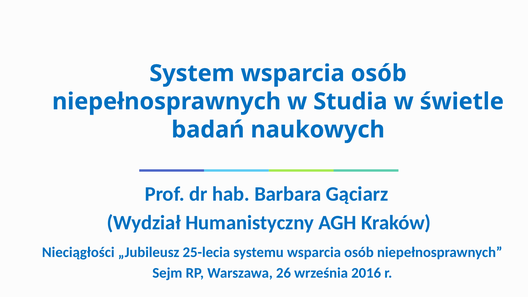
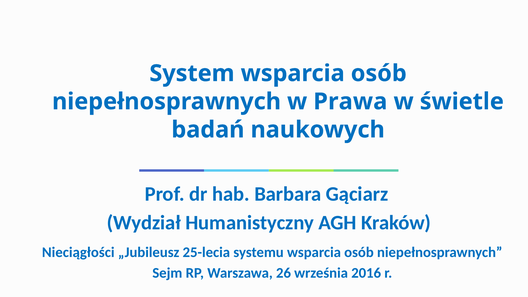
Studia: Studia -> Prawa
